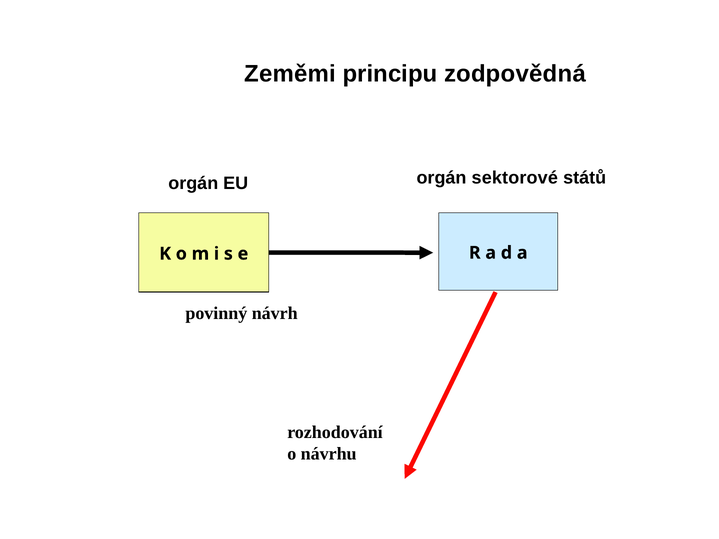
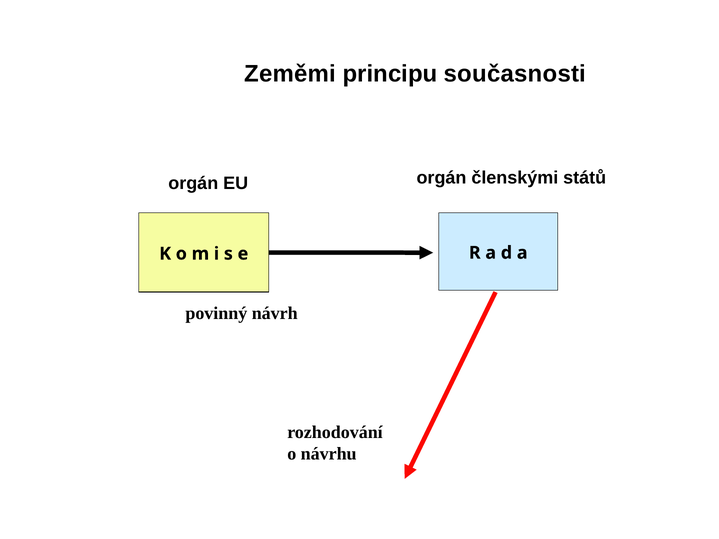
zodpovědná: zodpovědná -> současnosti
sektorové: sektorové -> členskými
